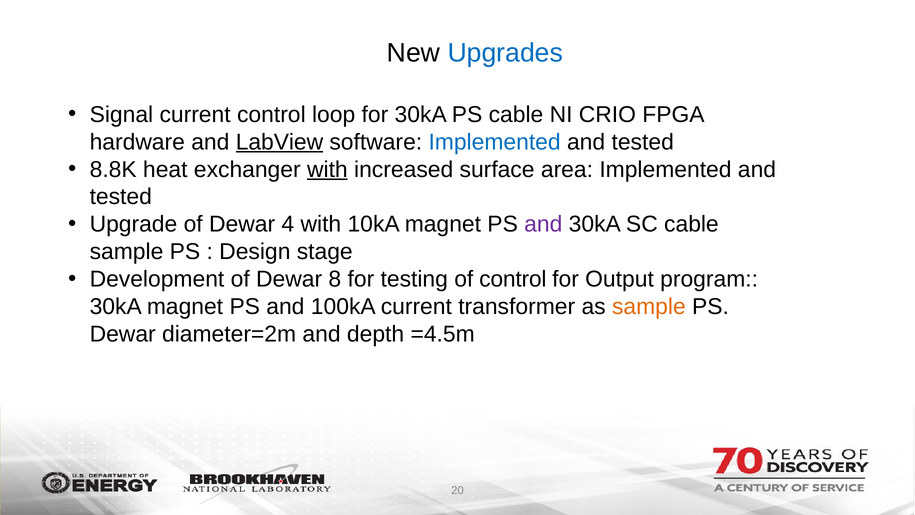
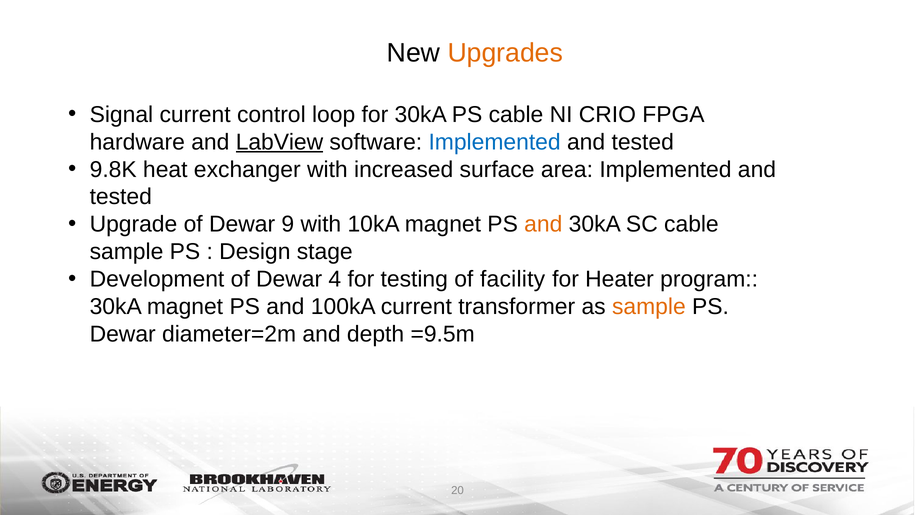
Upgrades colour: blue -> orange
8.8K: 8.8K -> 9.8K
with at (327, 169) underline: present -> none
4: 4 -> 9
and at (543, 224) colour: purple -> orange
8: 8 -> 4
of control: control -> facility
Output: Output -> Heater
=4.5m: =4.5m -> =9.5m
